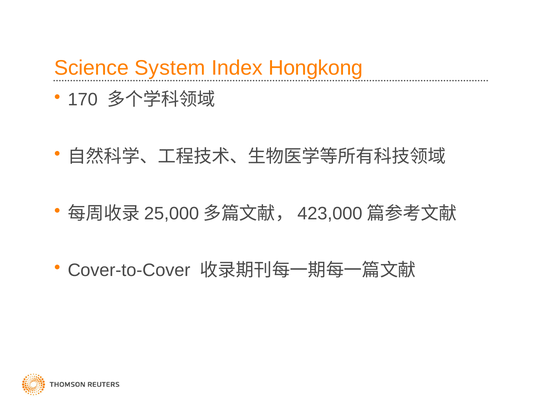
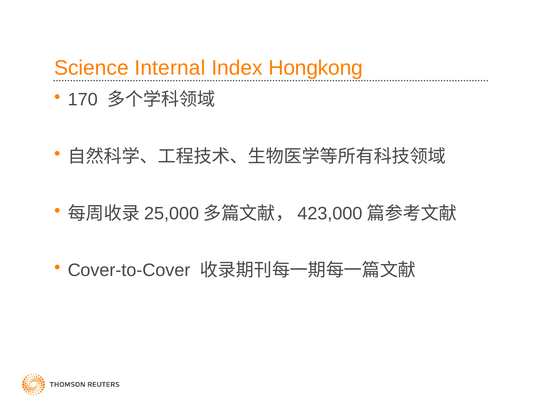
System: System -> Internal
